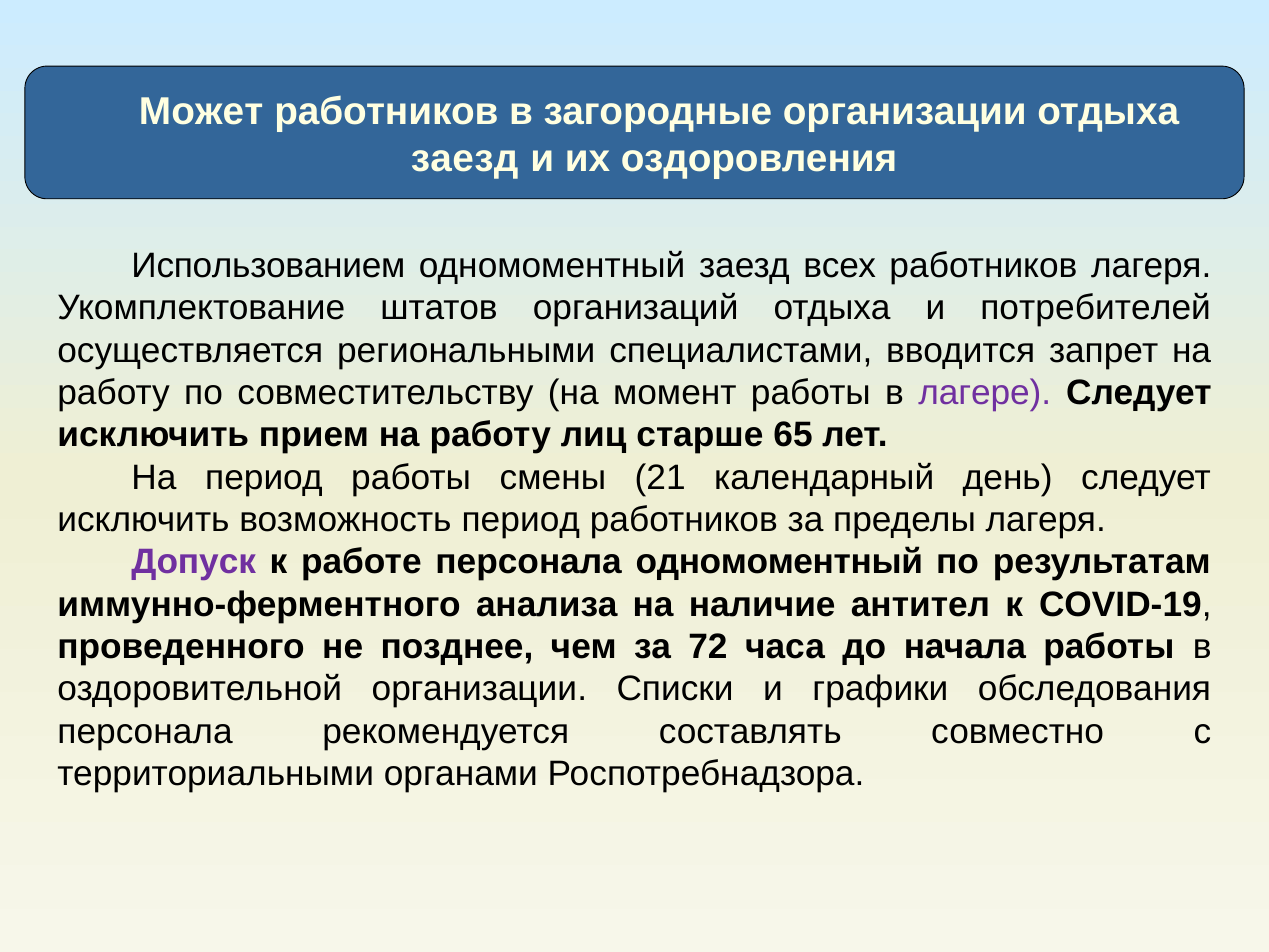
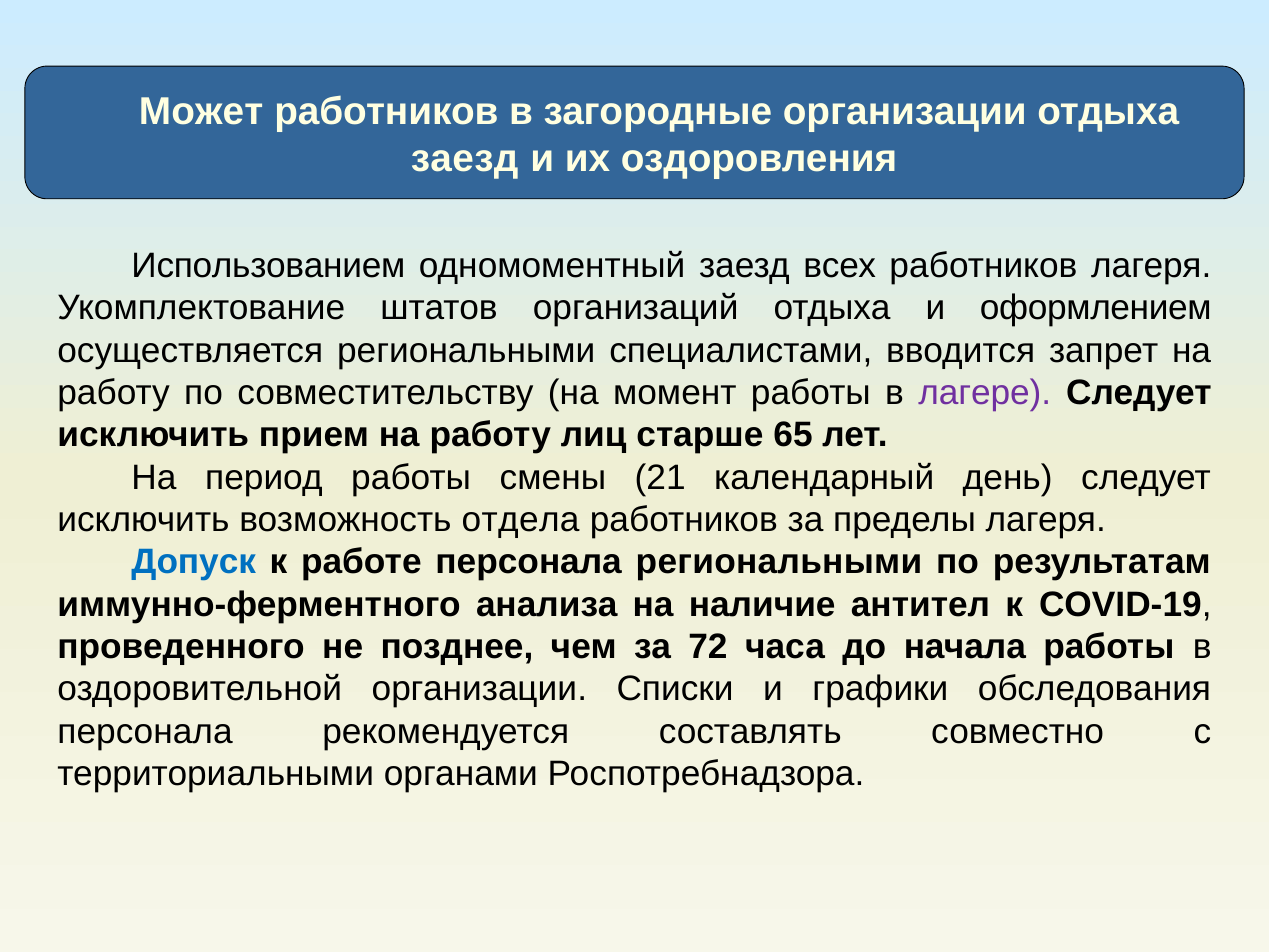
потребителей: потребителей -> оформлением
возможность период: период -> отдела
Допуск colour: purple -> blue
персонала одномоментный: одномоментный -> региональными
